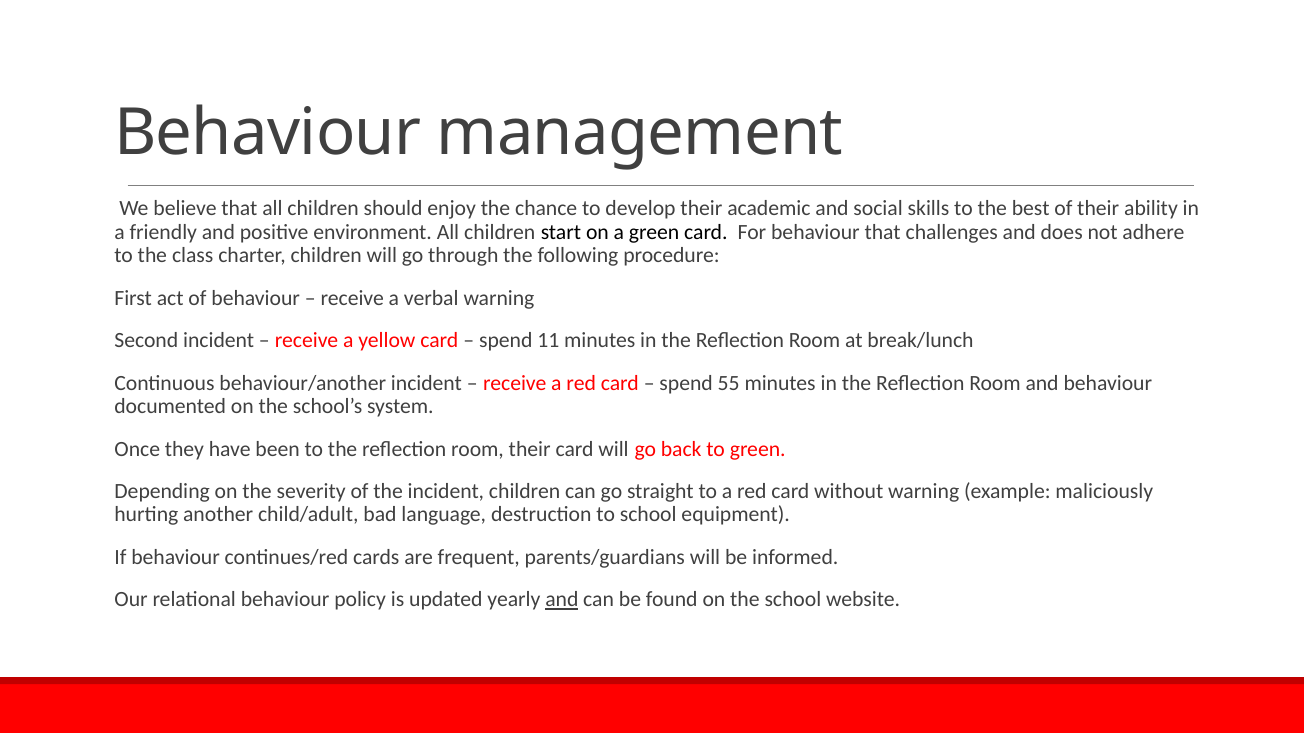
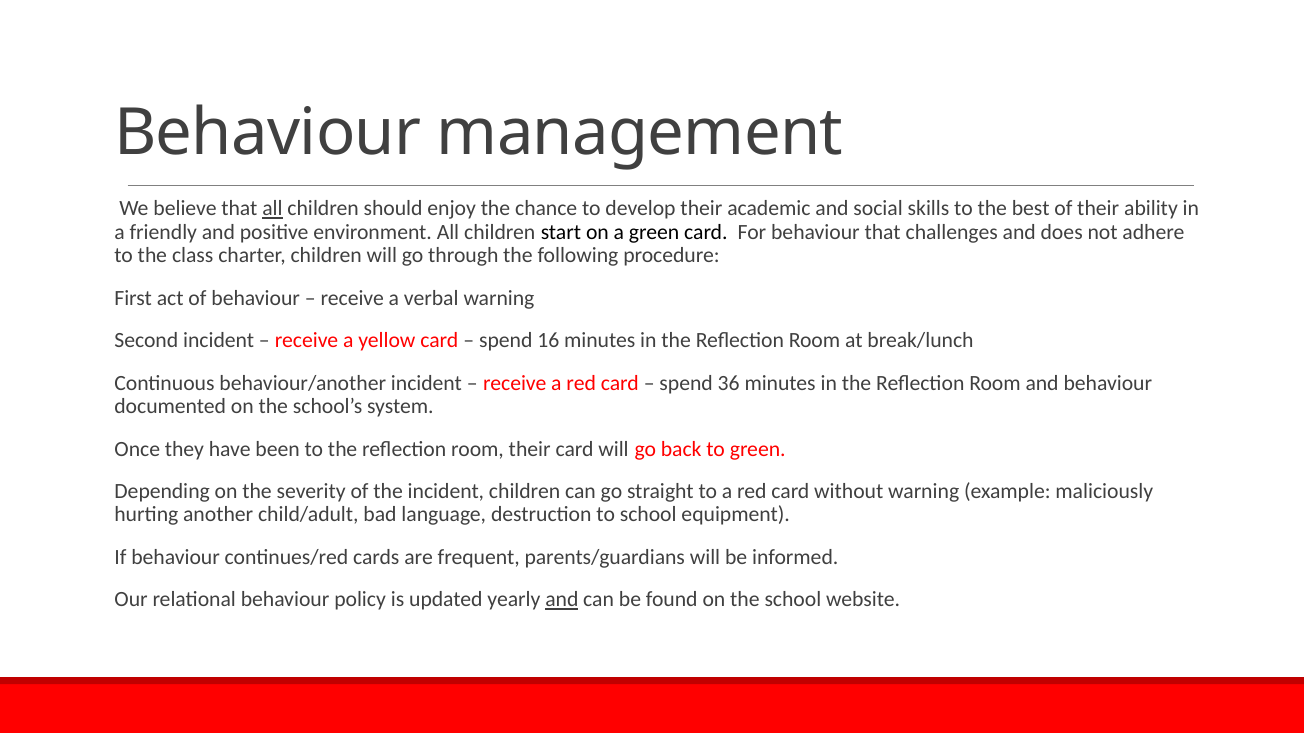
all at (272, 209) underline: none -> present
11: 11 -> 16
55: 55 -> 36
